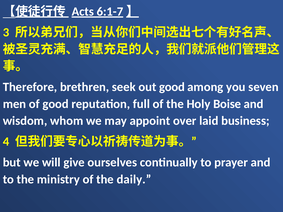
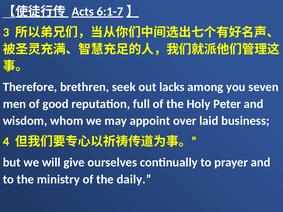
out good: good -> lacks
Boise: Boise -> Peter
